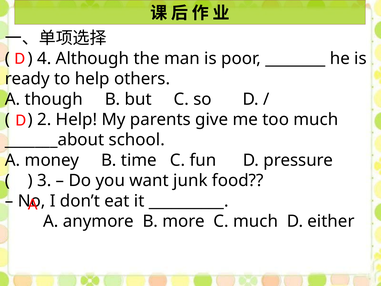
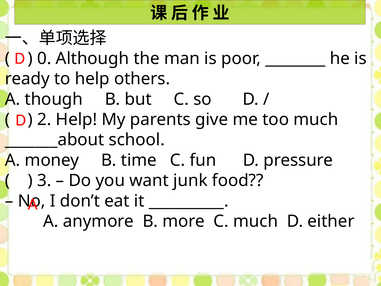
4: 4 -> 0
